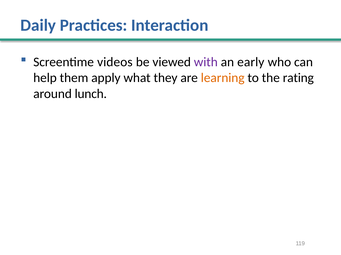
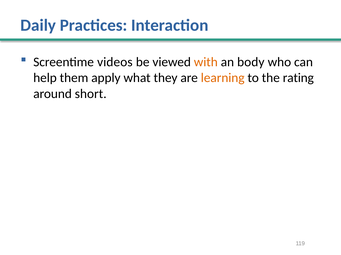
with colour: purple -> orange
early: early -> body
lunch: lunch -> short
